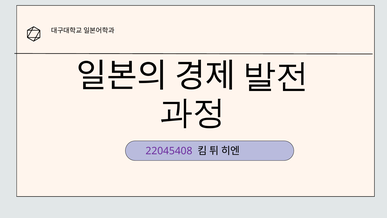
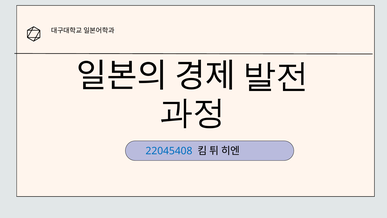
22045408 colour: purple -> blue
